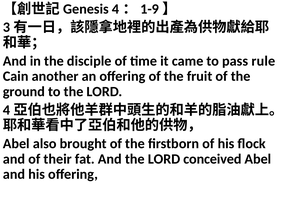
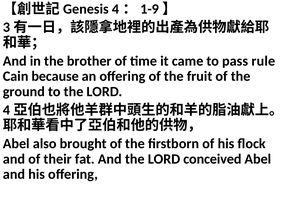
disciple: disciple -> brother
another: another -> because
